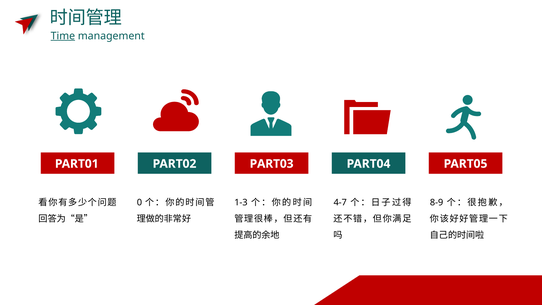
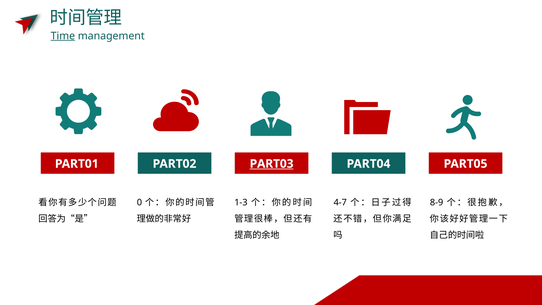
PART03 underline: none -> present
